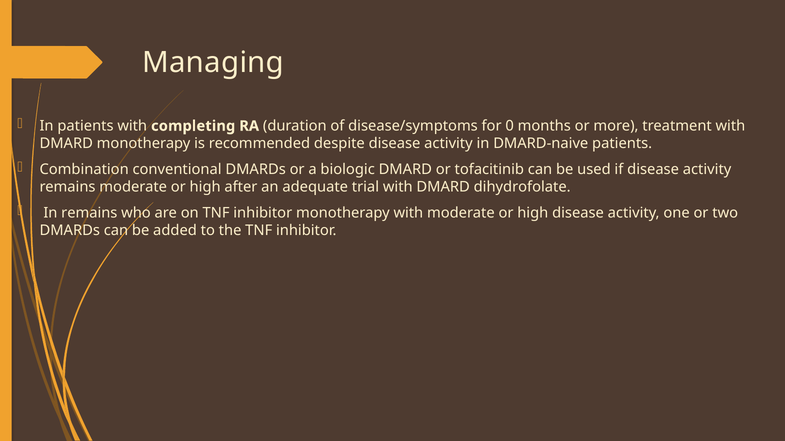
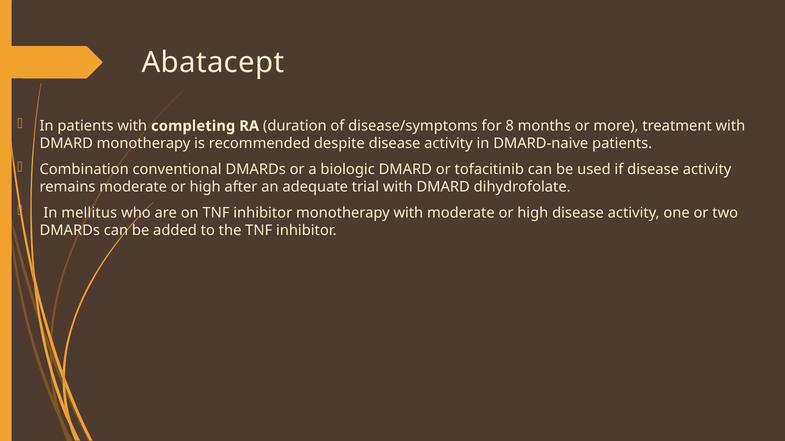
Managing: Managing -> Abatacept
0: 0 -> 8
In remains: remains -> mellitus
